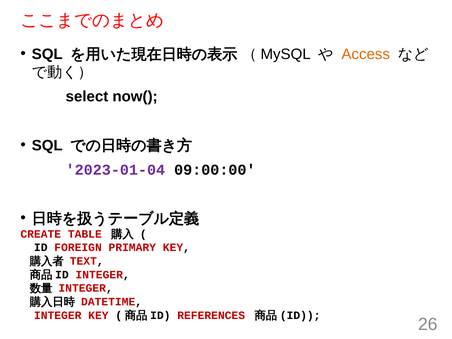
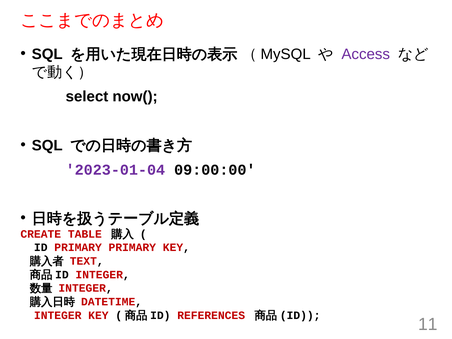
Access colour: orange -> purple
ID FOREIGN: FOREIGN -> PRIMARY
26: 26 -> 11
